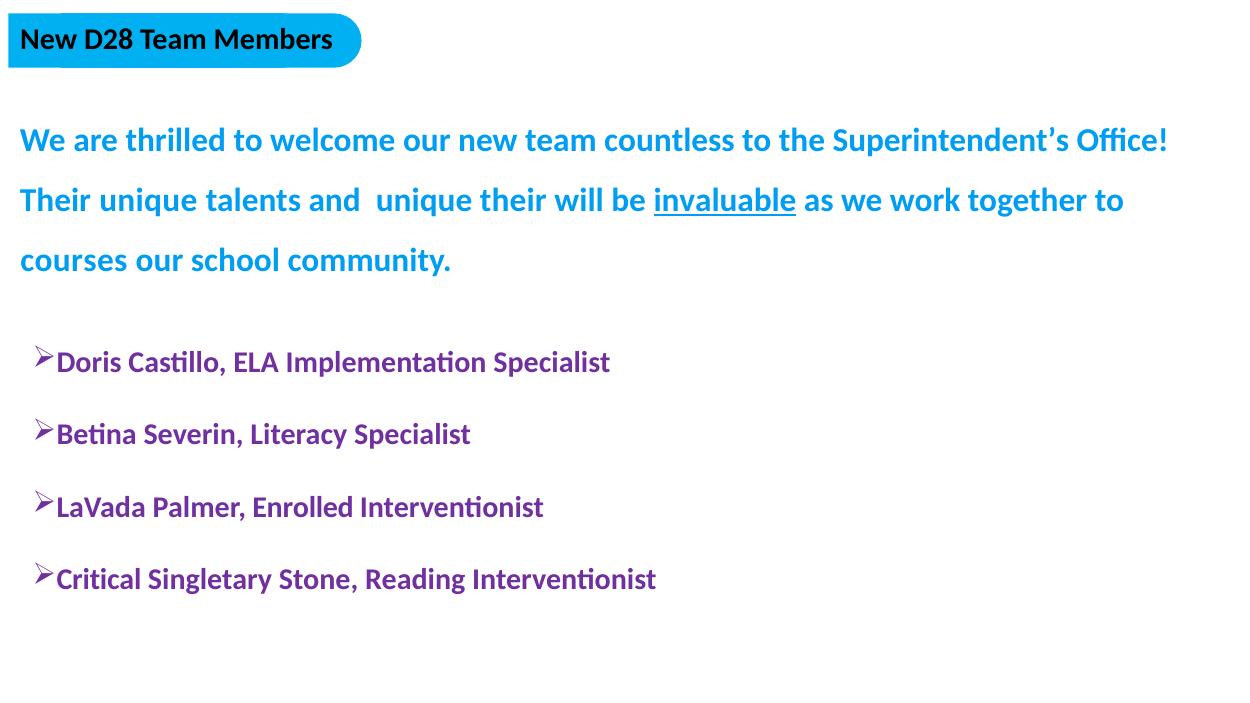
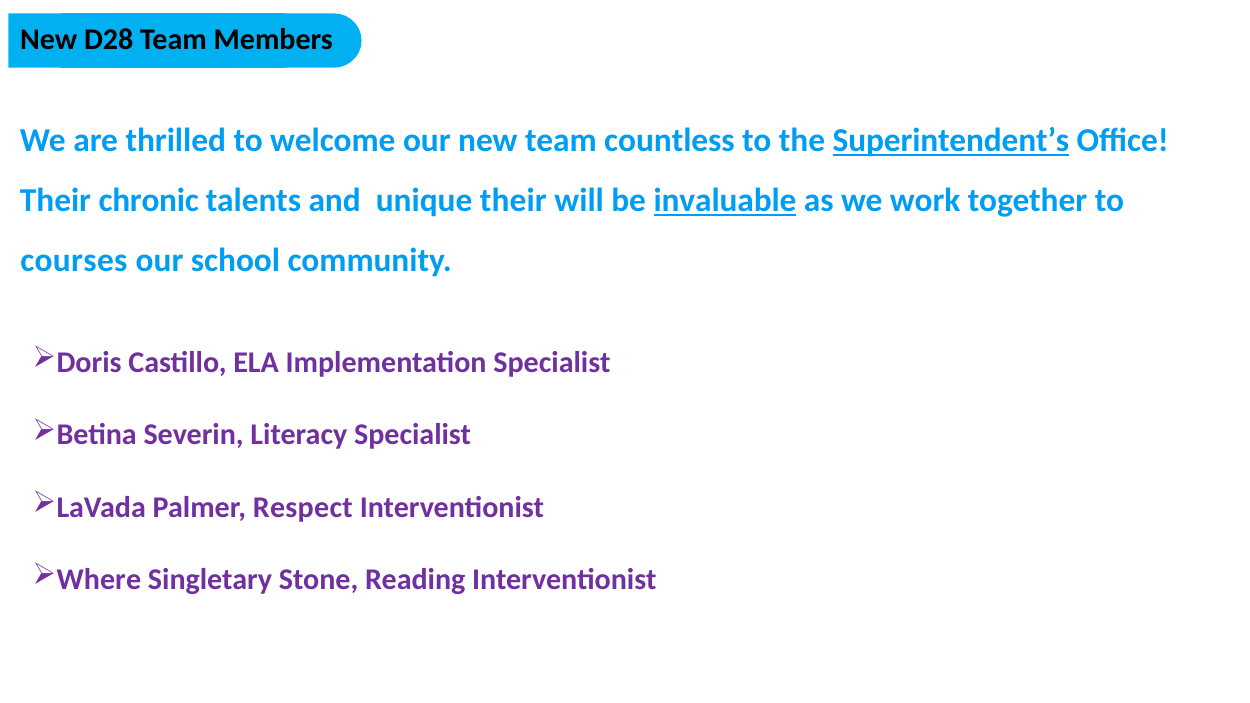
Superintendent’s underline: none -> present
Their unique: unique -> chronic
Enrolled: Enrolled -> Respect
Critical: Critical -> Where
